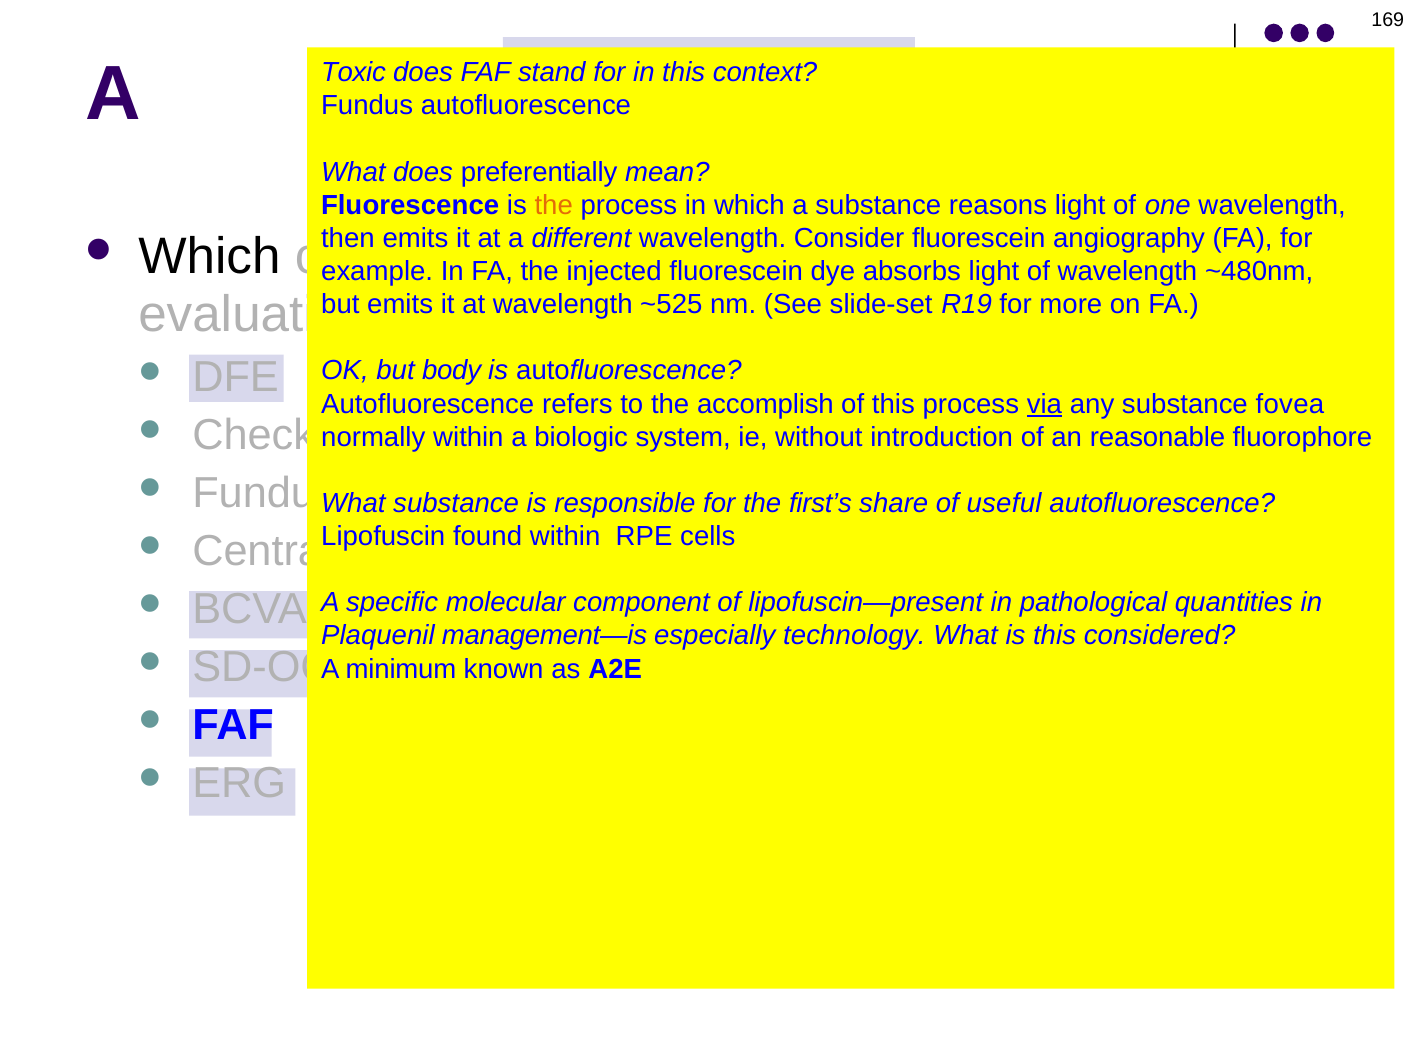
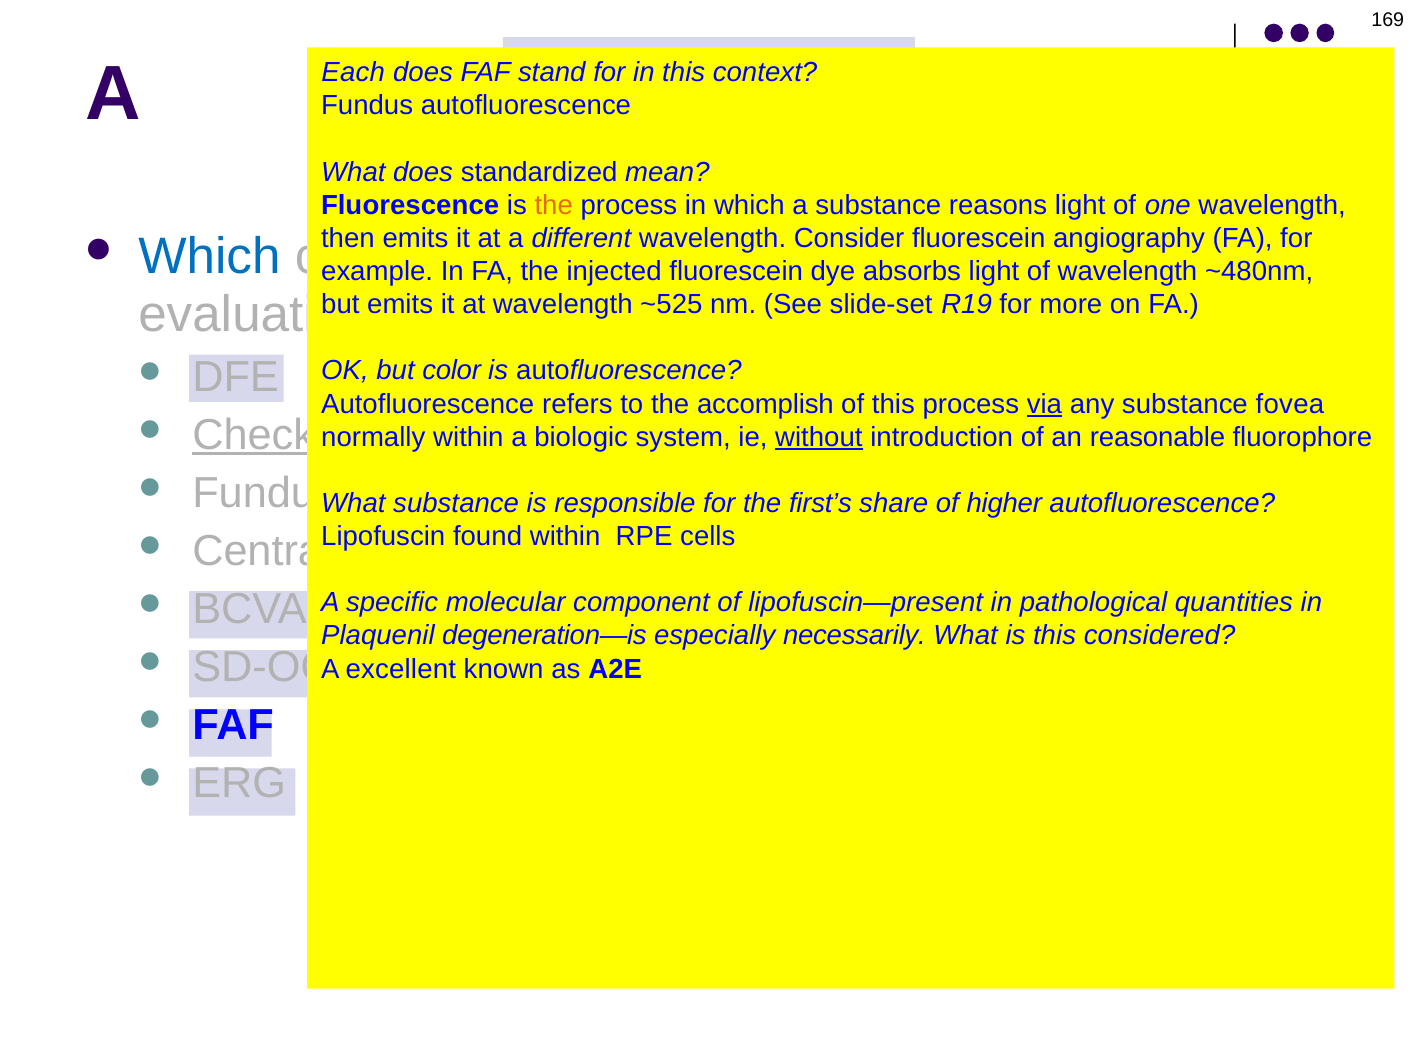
Toxic at (353, 73): Toxic -> Each
preferentially: preferentially -> standardized
Which at (209, 256) colour: black -> blue
body: body -> color
Check underline: none -> present
without underline: none -> present
of useful: useful -> higher
management—is: management—is -> degeneration—is
technology: technology -> necessarily
minimum: minimum -> excellent
